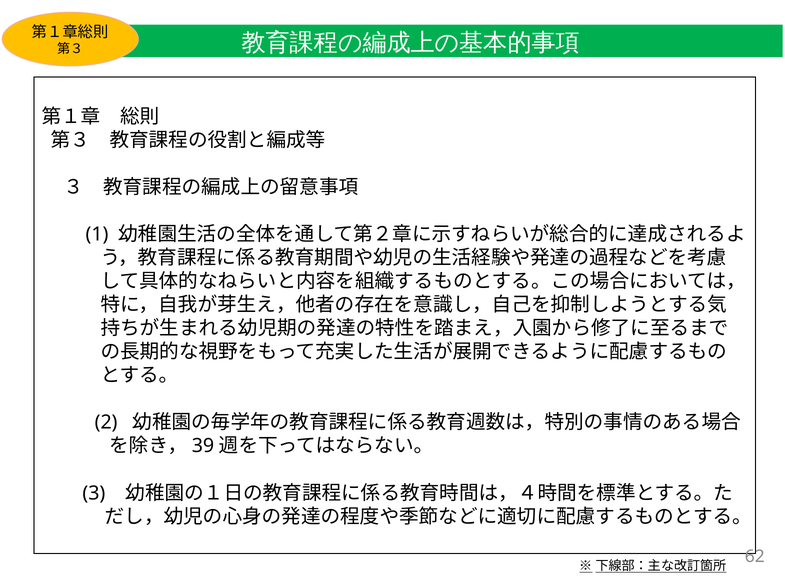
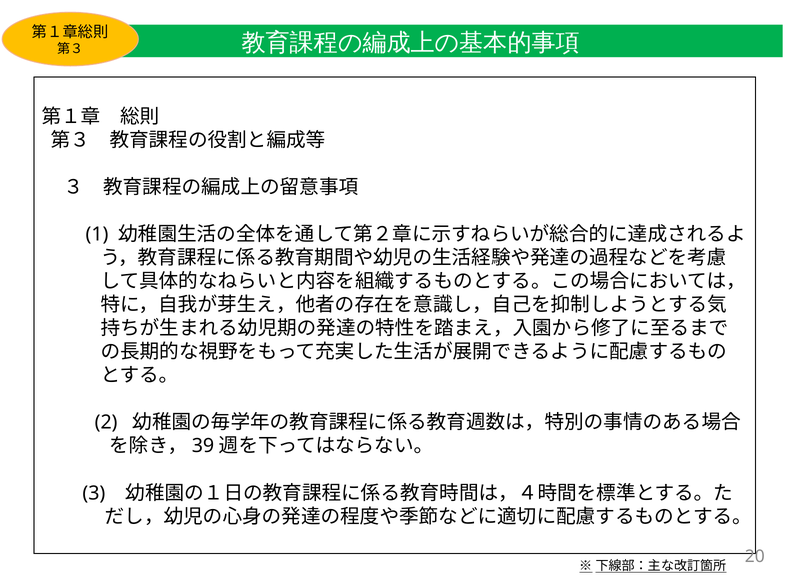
62: 62 -> 20
